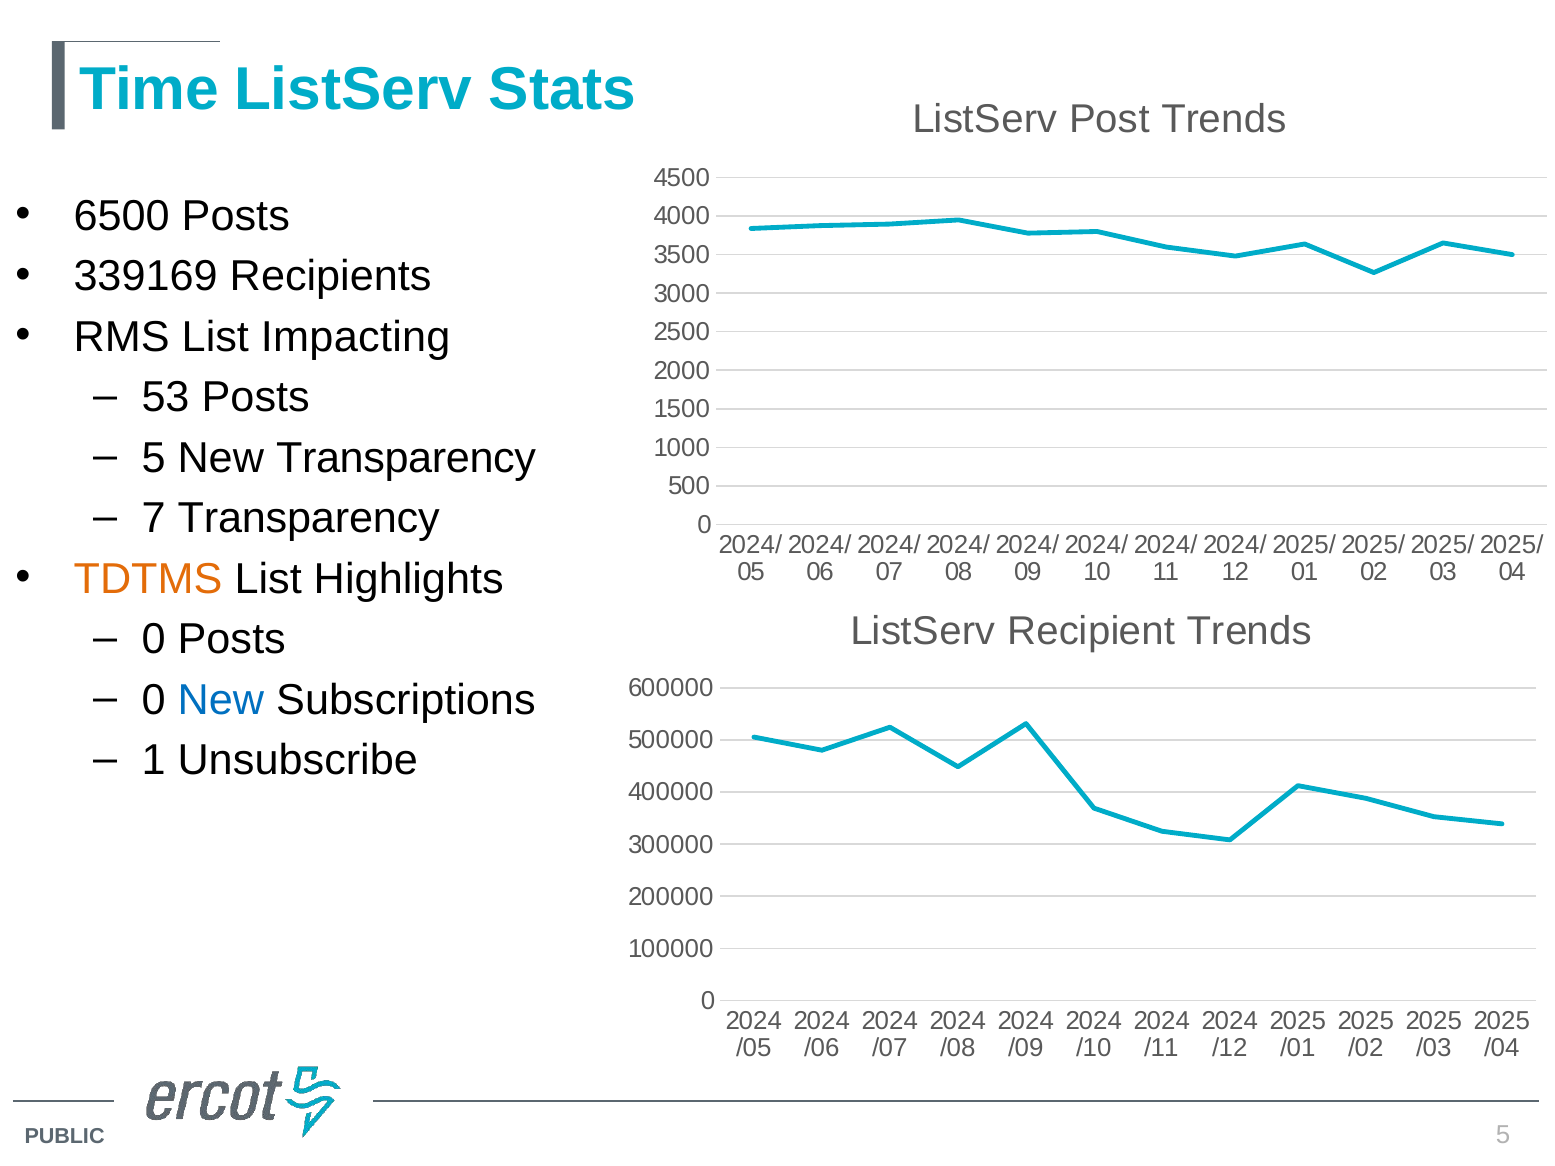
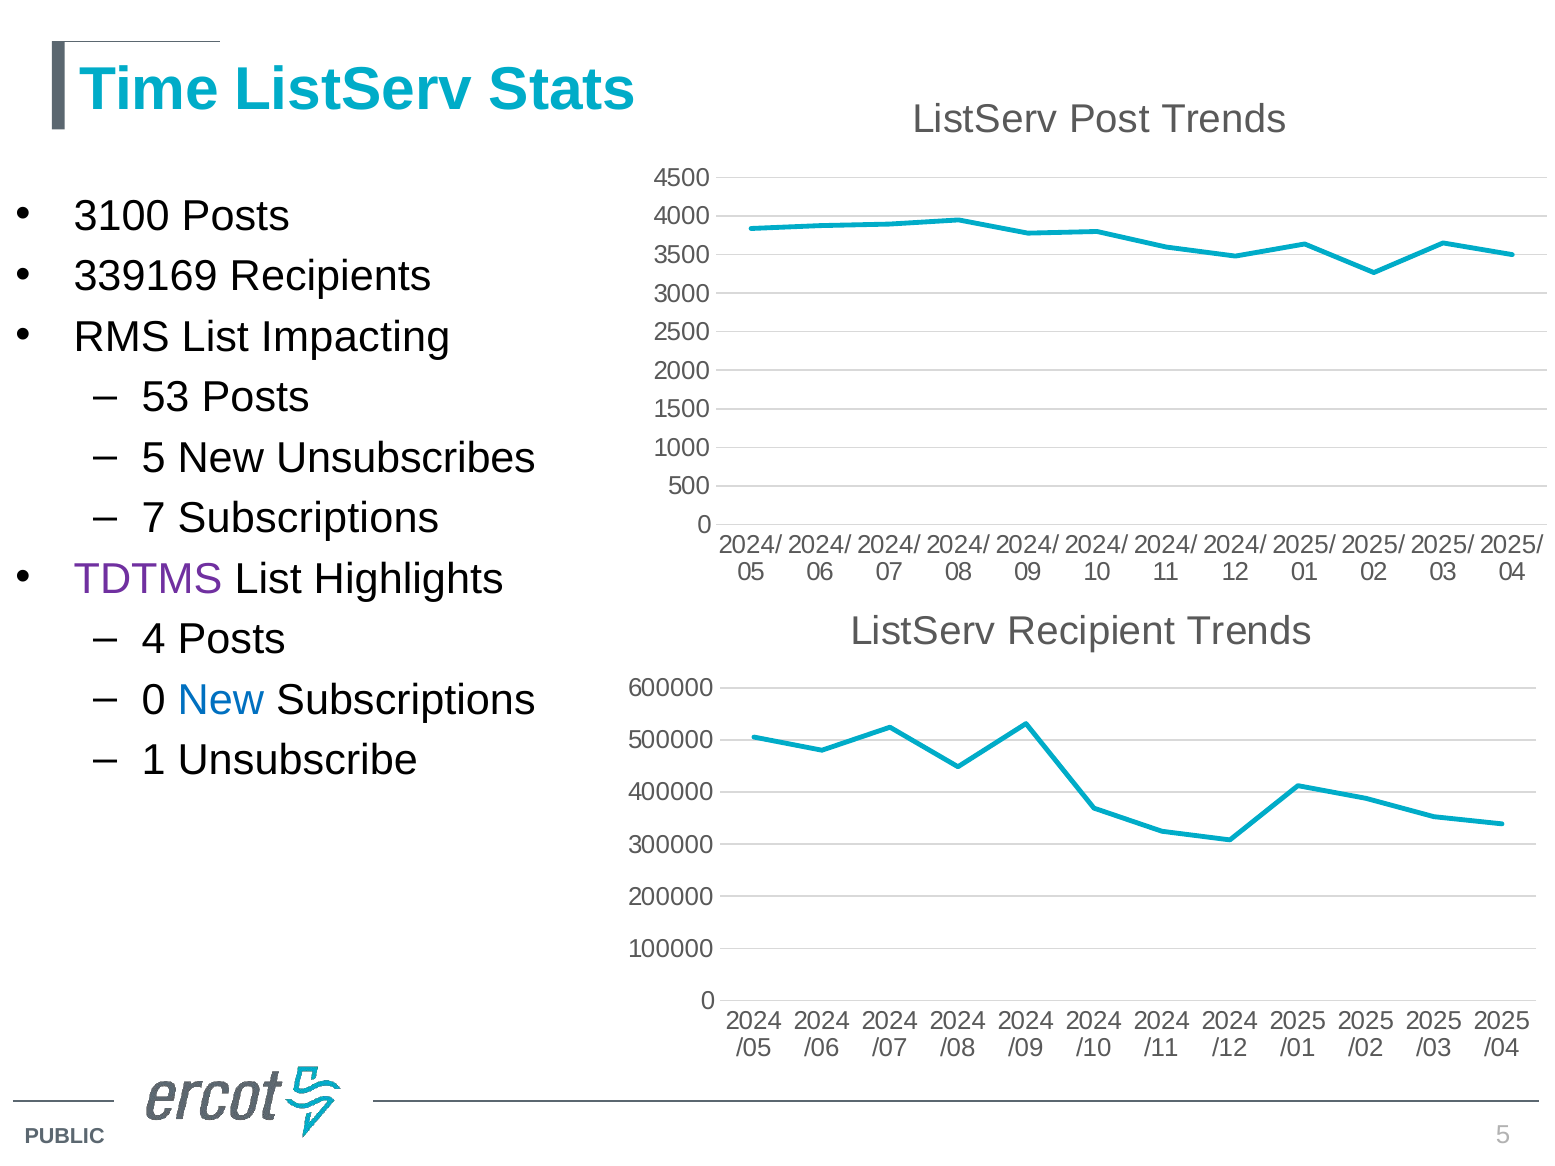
6500: 6500 -> 3100
New Transparency: Transparency -> Unsubscribes
7 Transparency: Transparency -> Subscriptions
TDTMS colour: orange -> purple
0 at (154, 640): 0 -> 4
